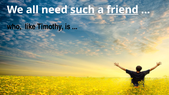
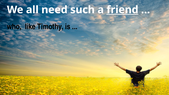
such underline: present -> none
